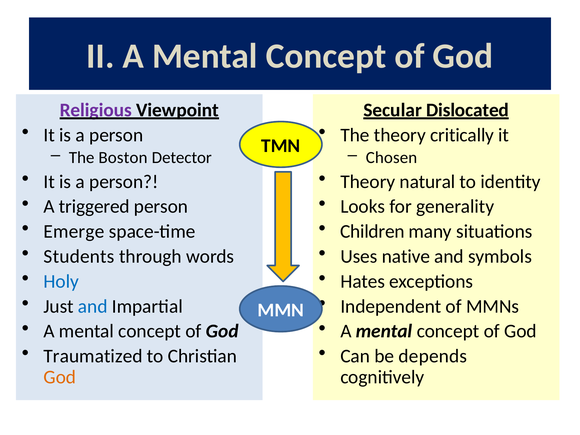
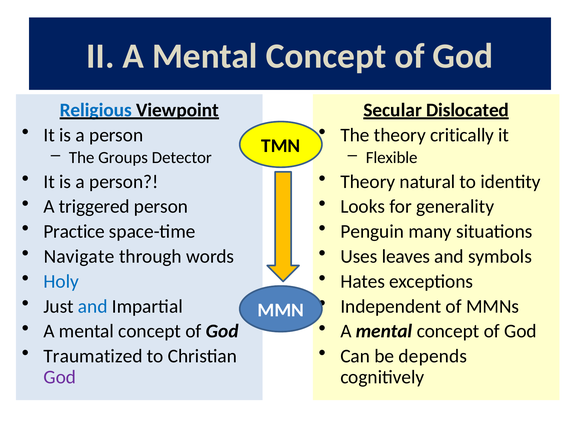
Religious colour: purple -> blue
Boston: Boston -> Groups
Chosen: Chosen -> Flexible
Emerge: Emerge -> Practice
Children: Children -> Penguin
Students: Students -> Navigate
native: native -> leaves
God at (60, 377) colour: orange -> purple
